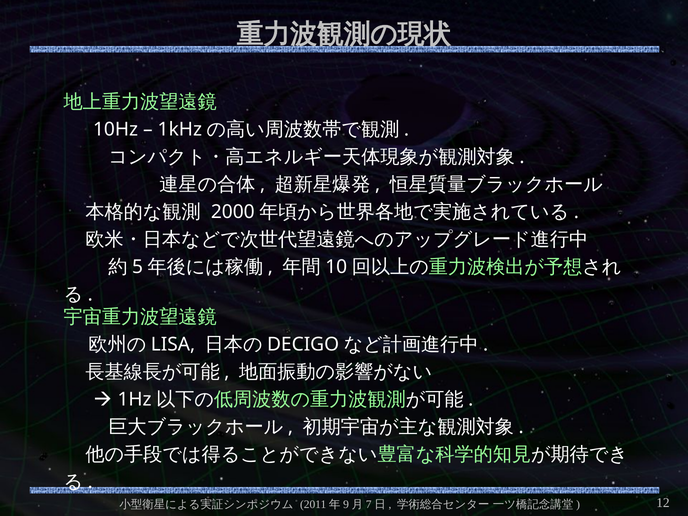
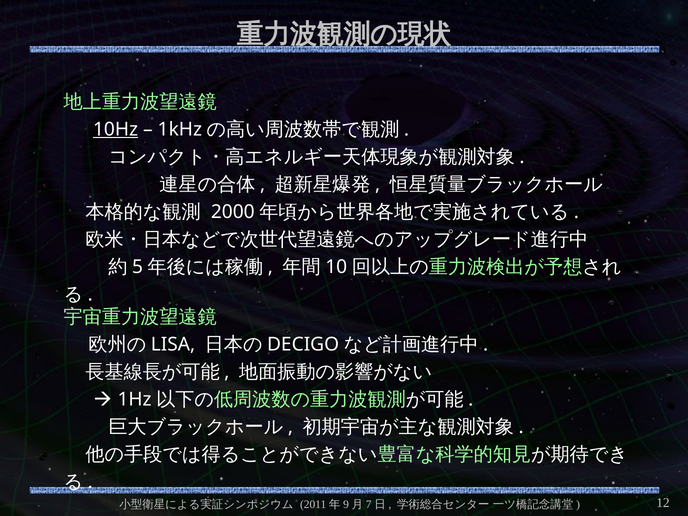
10Hz underline: none -> present
